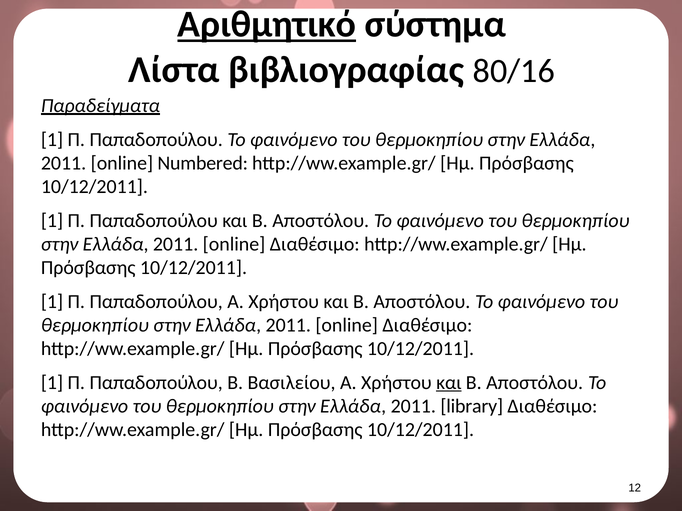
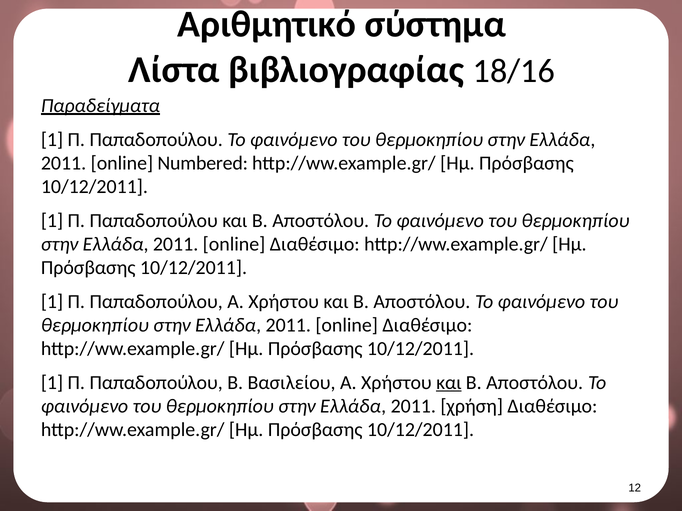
Αριθμητικό underline: present -> none
80/16: 80/16 -> 18/16
library: library -> χρήση
